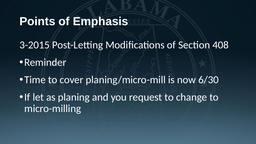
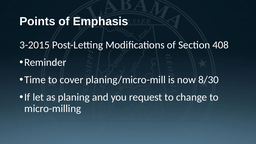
6/30: 6/30 -> 8/30
